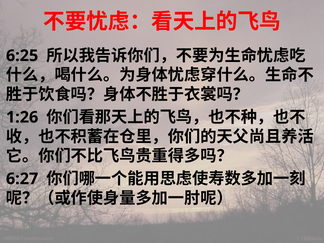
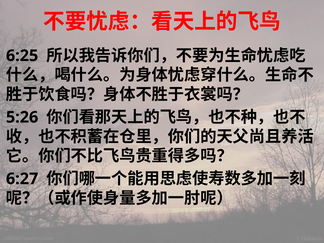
1:26: 1:26 -> 5:26
